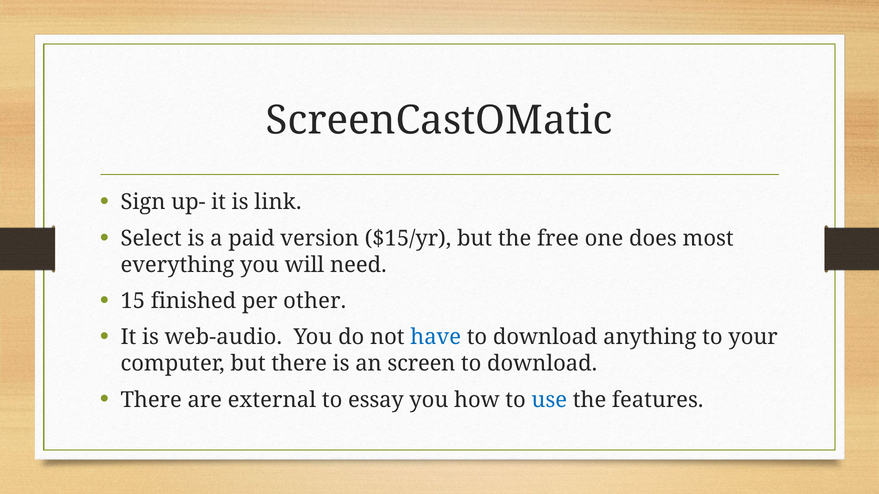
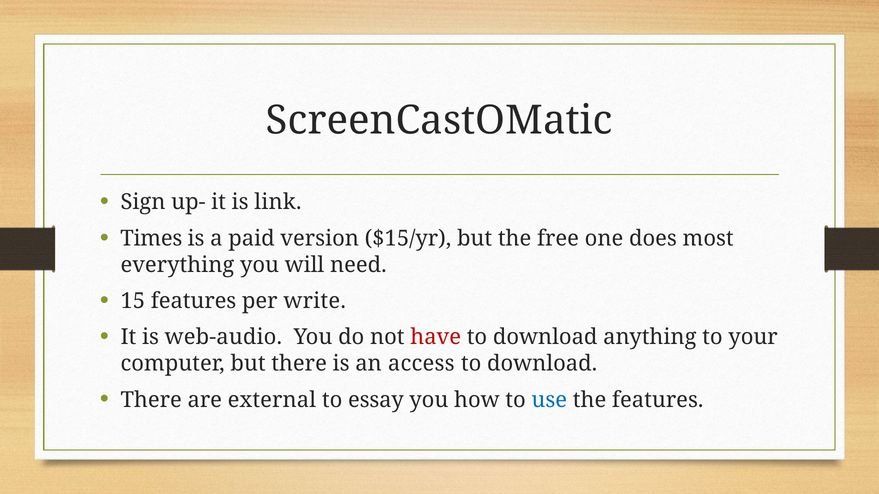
Select: Select -> Times
15 finished: finished -> features
other: other -> write
have colour: blue -> red
screen: screen -> access
